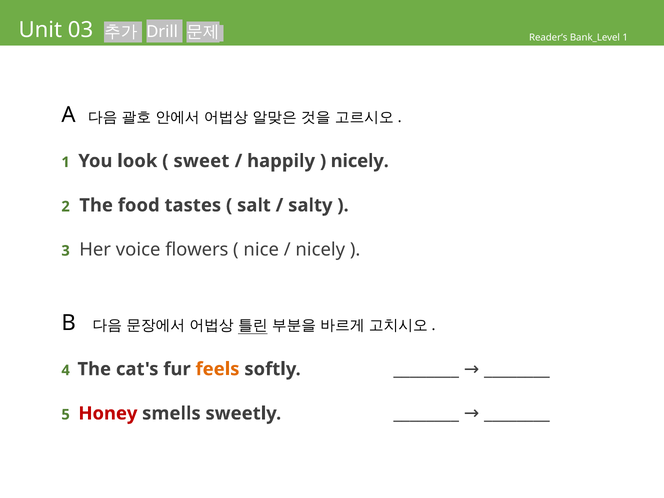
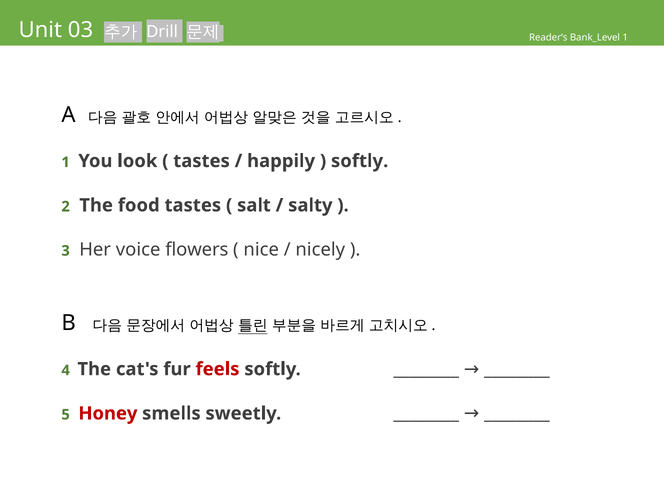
sweet at (201, 161): sweet -> tastes
nicely at (360, 161): nicely -> softly
feels colour: orange -> red
